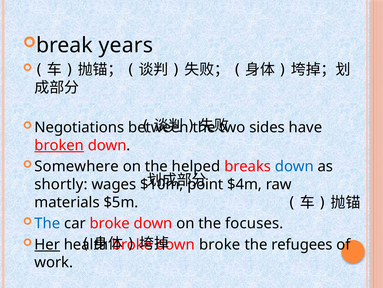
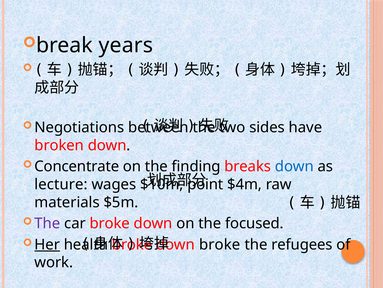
broken underline: present -> none
Somewhere: Somewhere -> Concentrate
helped: helped -> finding
shortly: shortly -> lecture
The at (47, 223) colour: blue -> purple
focuses: focuses -> focused
